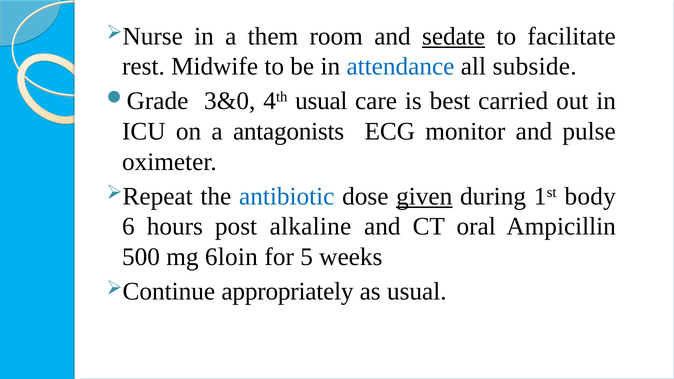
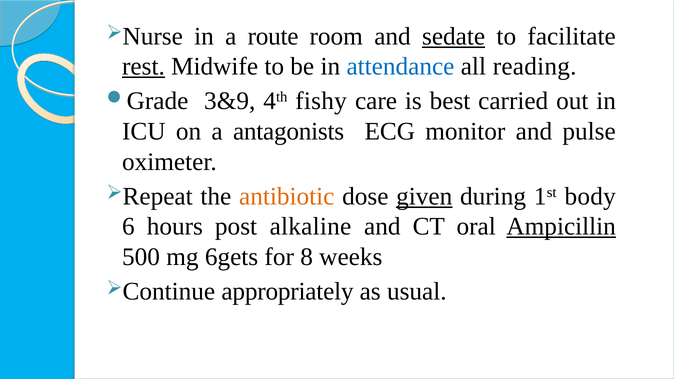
them: them -> route
rest underline: none -> present
subside: subside -> reading
3&0: 3&0 -> 3&9
4th usual: usual -> fishy
antibiotic colour: blue -> orange
Ampicillin underline: none -> present
6loin: 6loin -> 6gets
5: 5 -> 8
